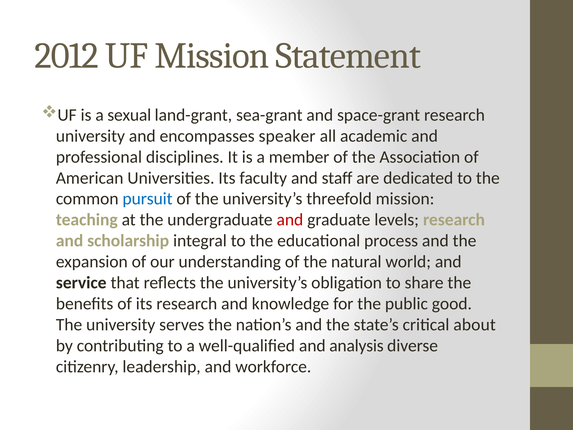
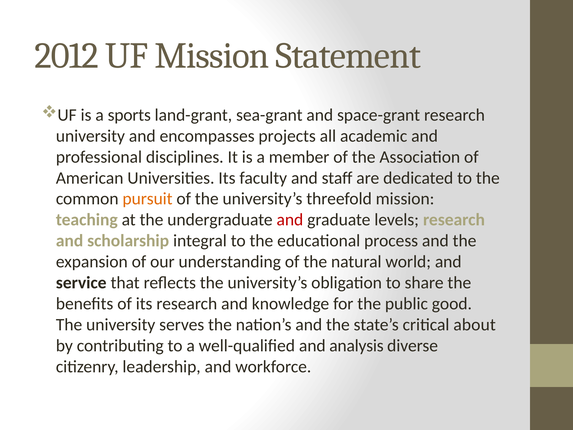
sexual: sexual -> sports
speaker: speaker -> projects
pursuit colour: blue -> orange
